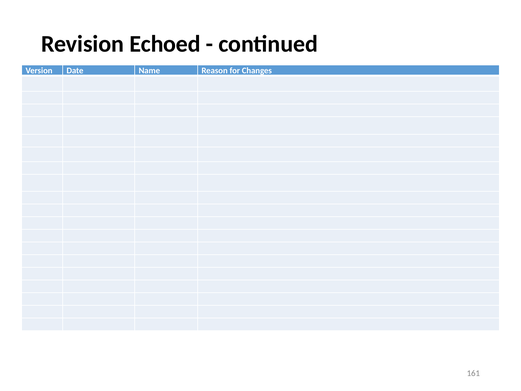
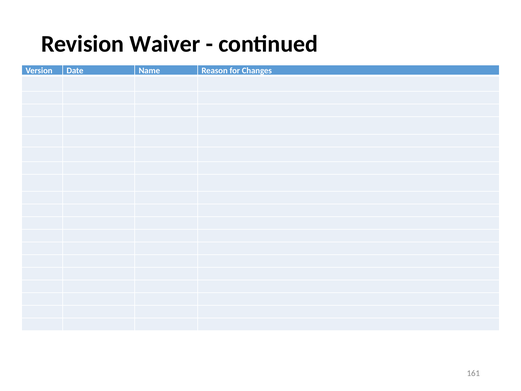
Echoed: Echoed -> Waiver
